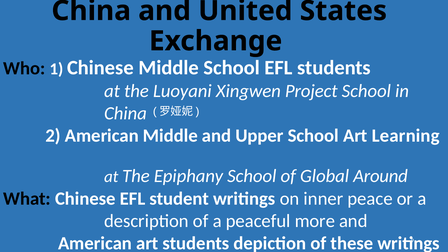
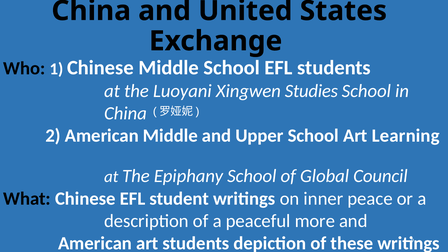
Project: Project -> Studies
Around: Around -> Council
